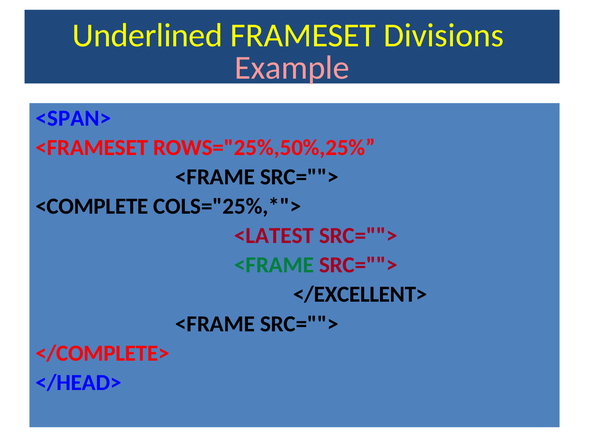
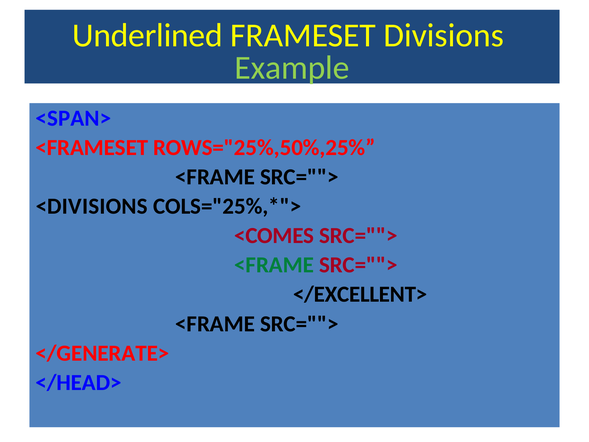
Example colour: pink -> light green
<COMPLETE: <COMPLETE -> <DIVISIONS
<LATEST: <LATEST -> <COMES
</COMPLETE>: </COMPLETE> -> </GENERATE>
